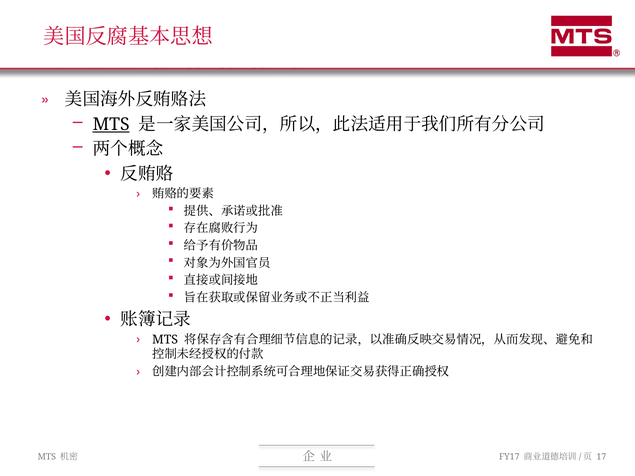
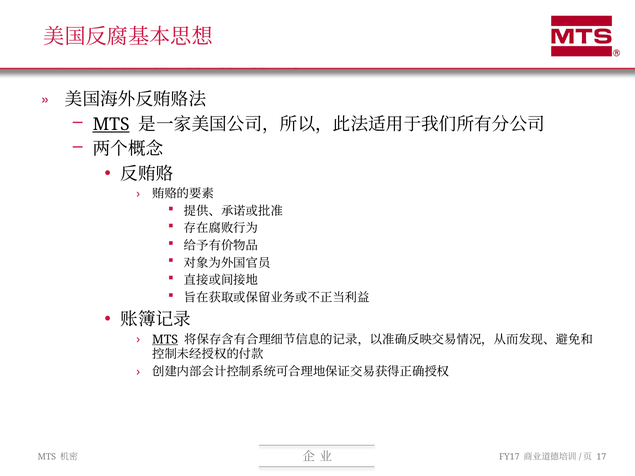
MTS at (165, 340) underline: none -> present
